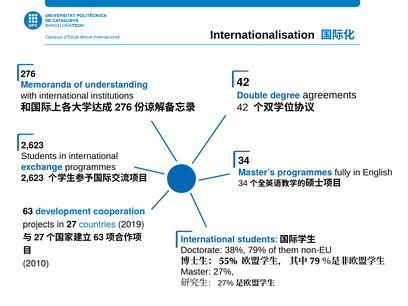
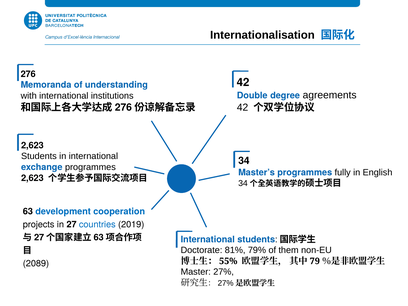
38%: 38% -> 81%
2010: 2010 -> 2089
